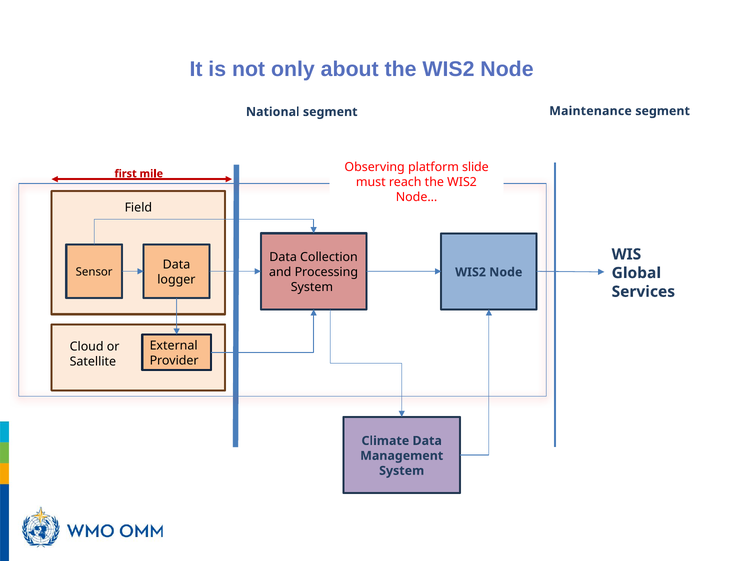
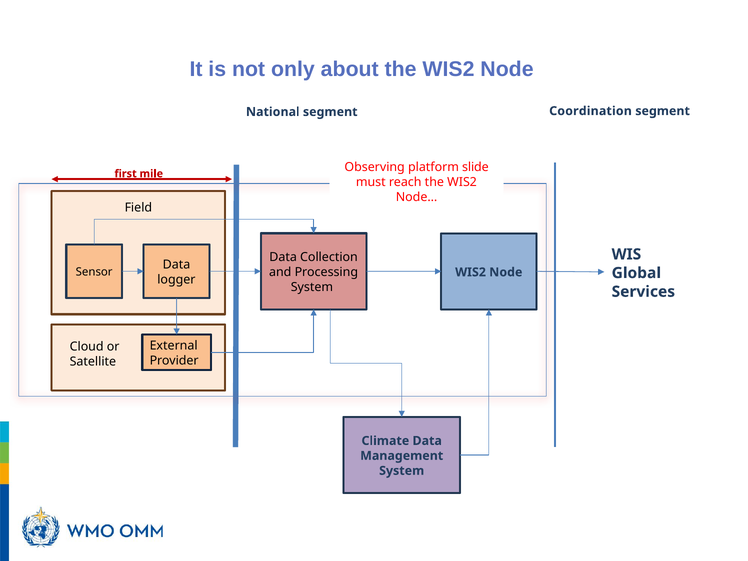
Maintenance: Maintenance -> Coordination
